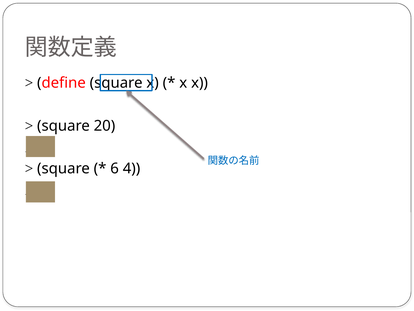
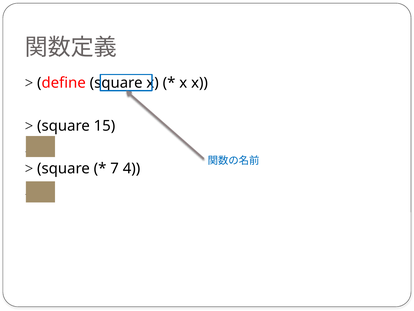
20: 20 -> 15
6: 6 -> 7
